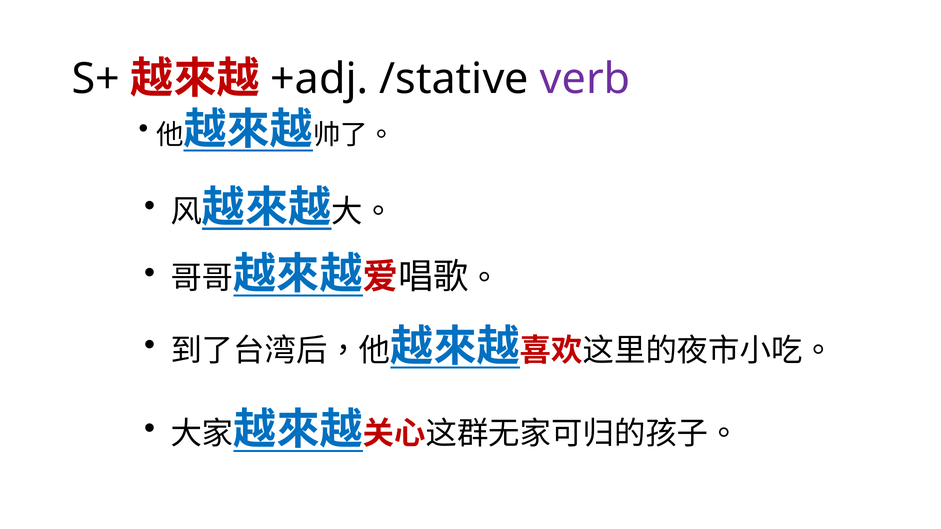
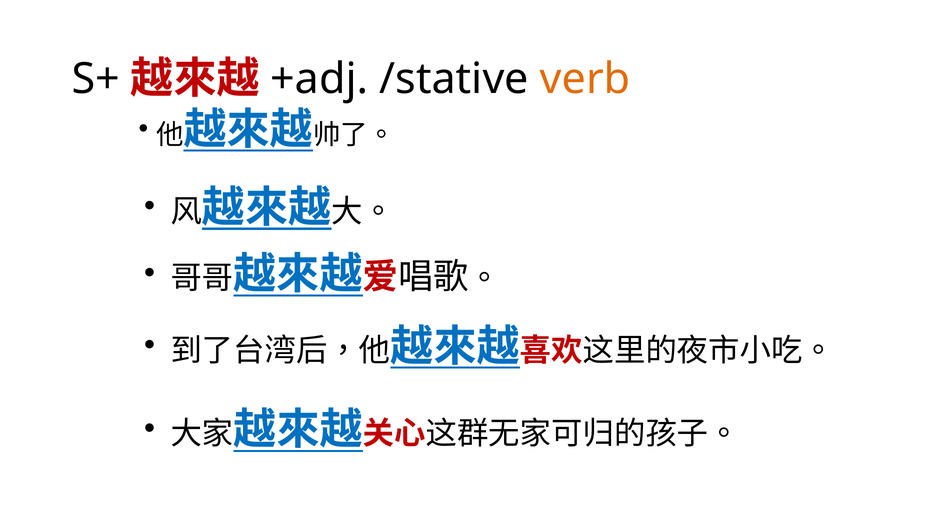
verb colour: purple -> orange
